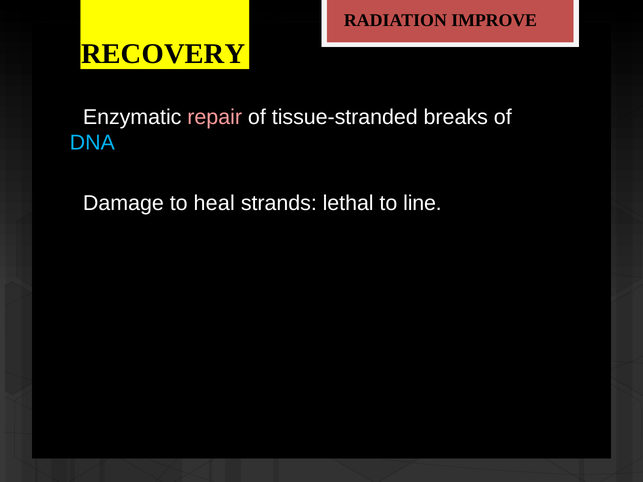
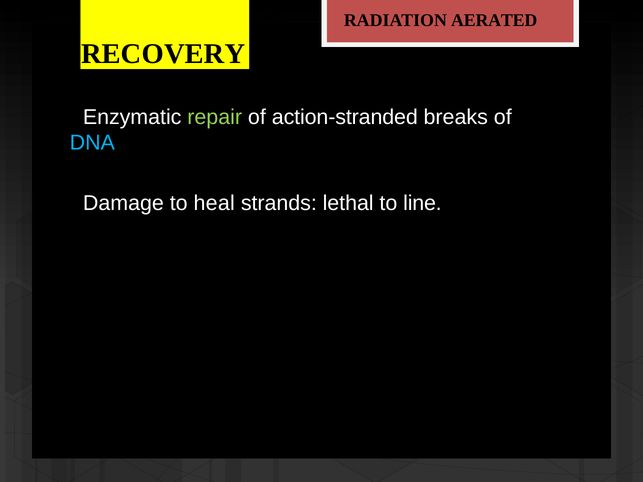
IMPROVE: IMPROVE -> AERATED
repair colour: pink -> light green
tissue-stranded: tissue-stranded -> action-stranded
